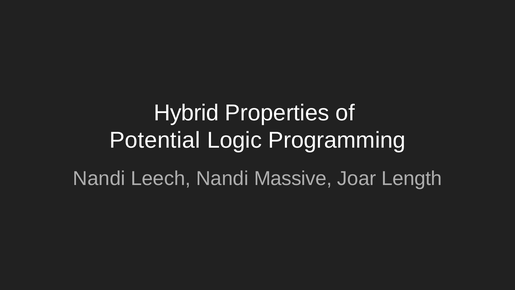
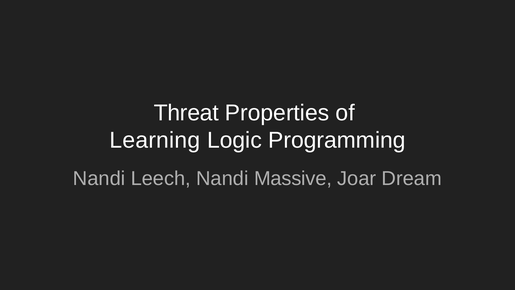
Hybrid: Hybrid -> Threat
Potential: Potential -> Learning
Length: Length -> Dream
